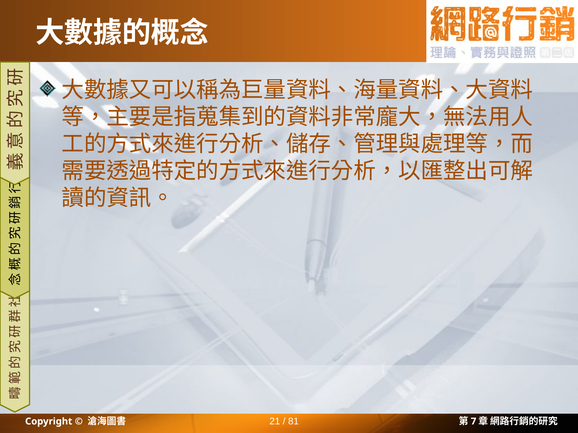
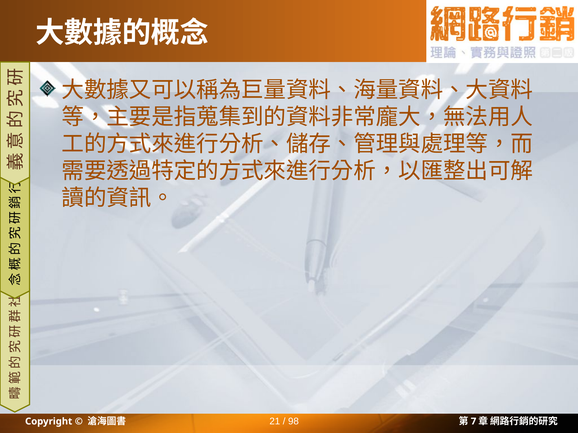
81: 81 -> 98
